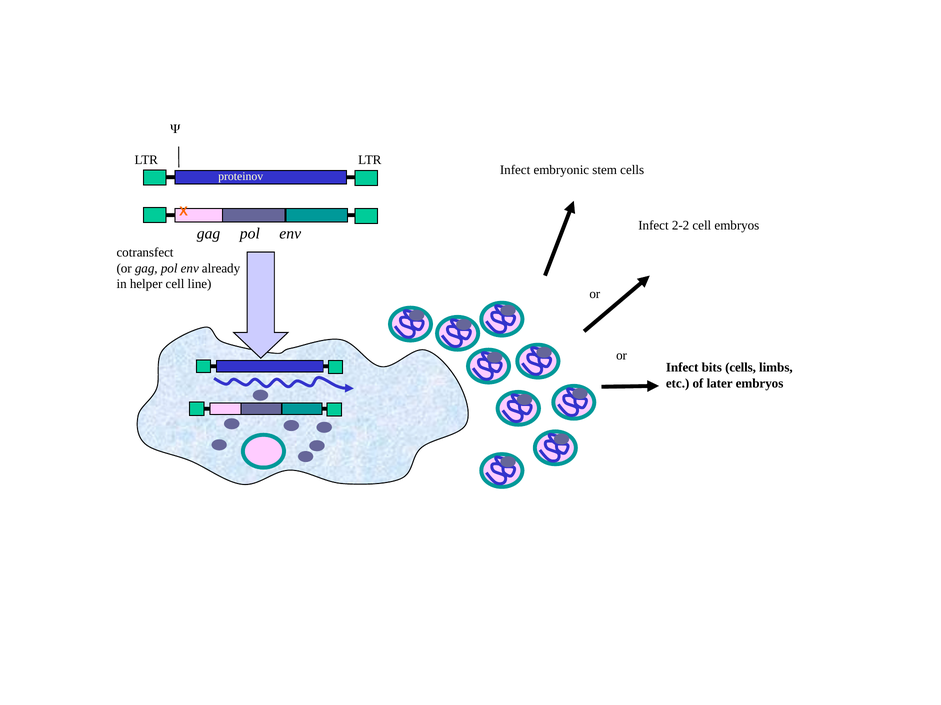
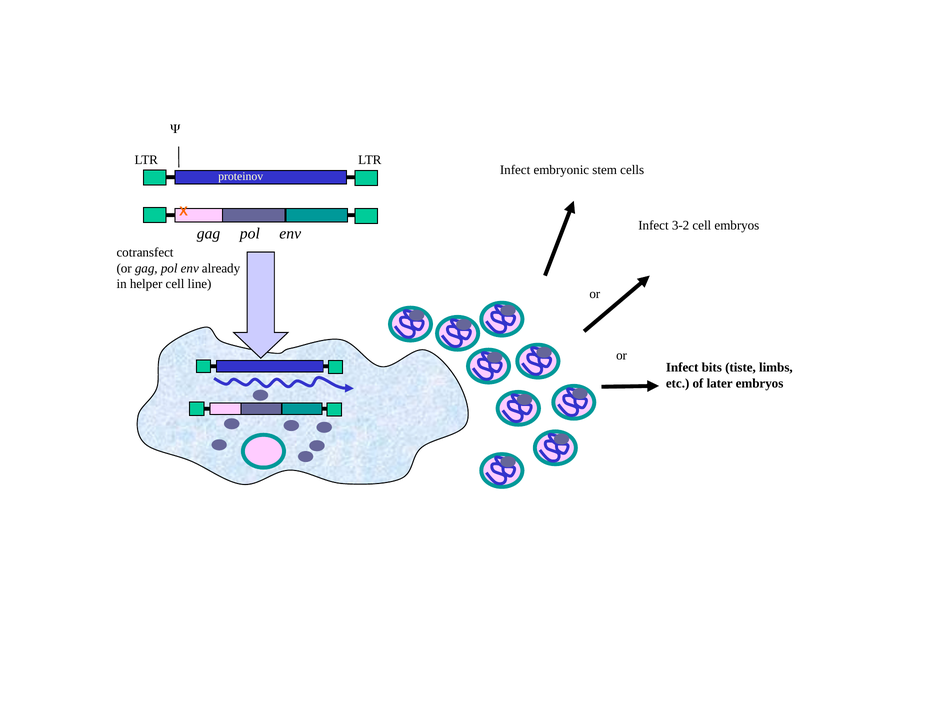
2-2: 2-2 -> 3-2
bits cells: cells -> tiste
